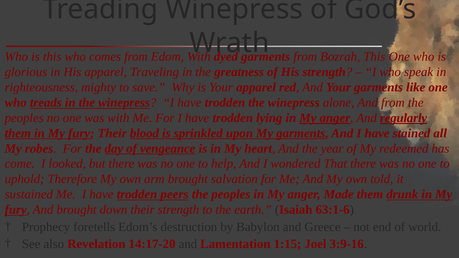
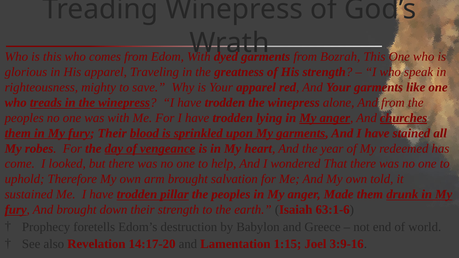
regularly: regularly -> churches
peers: peers -> pillar
